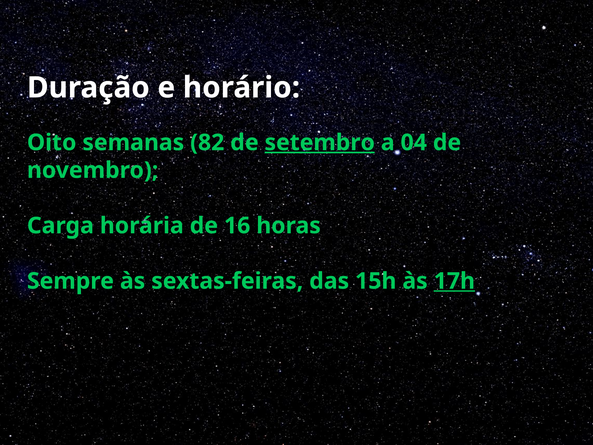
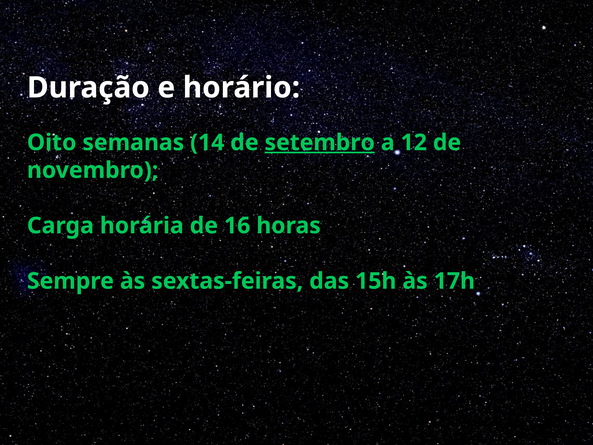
82: 82 -> 14
04: 04 -> 12
17h underline: present -> none
